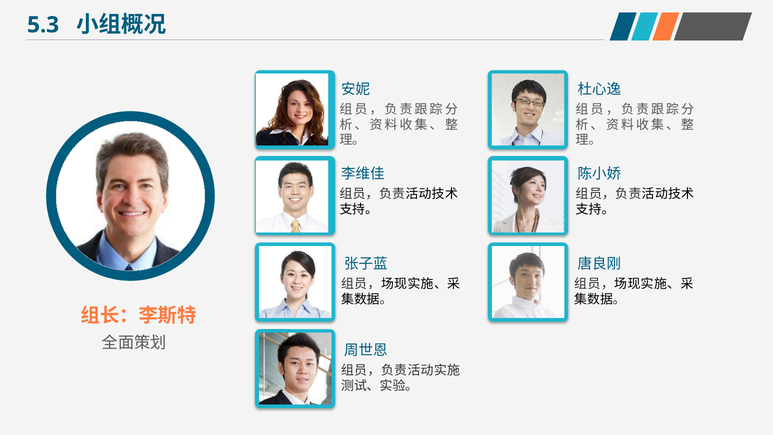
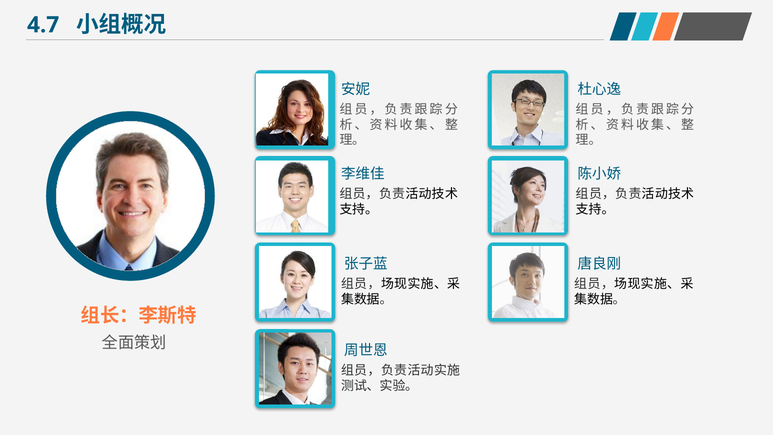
5.3: 5.3 -> 4.7
